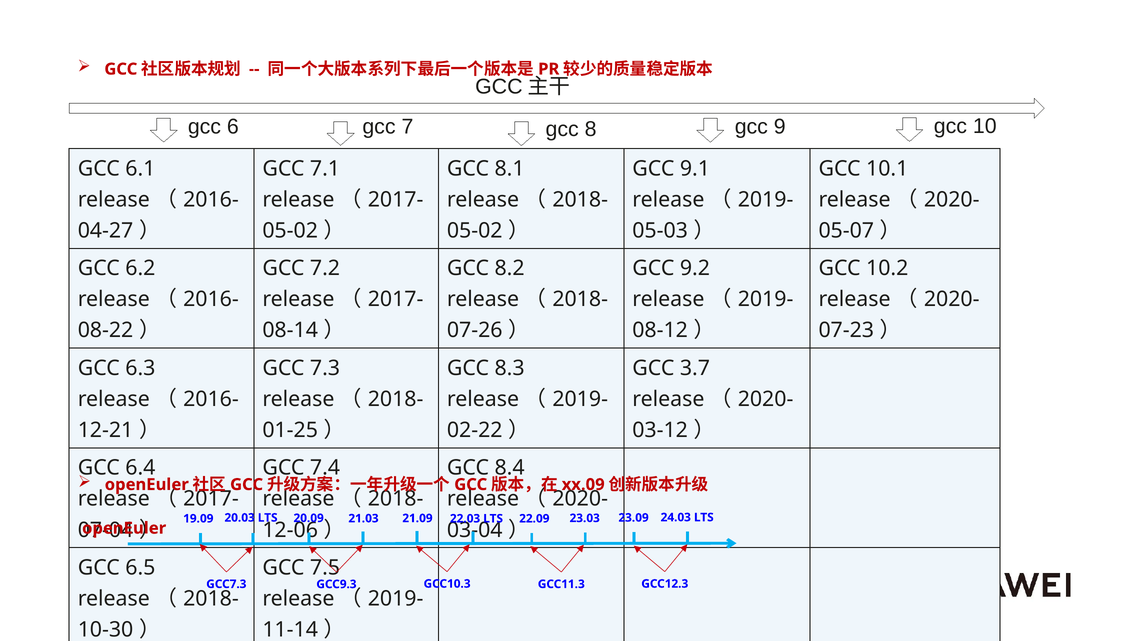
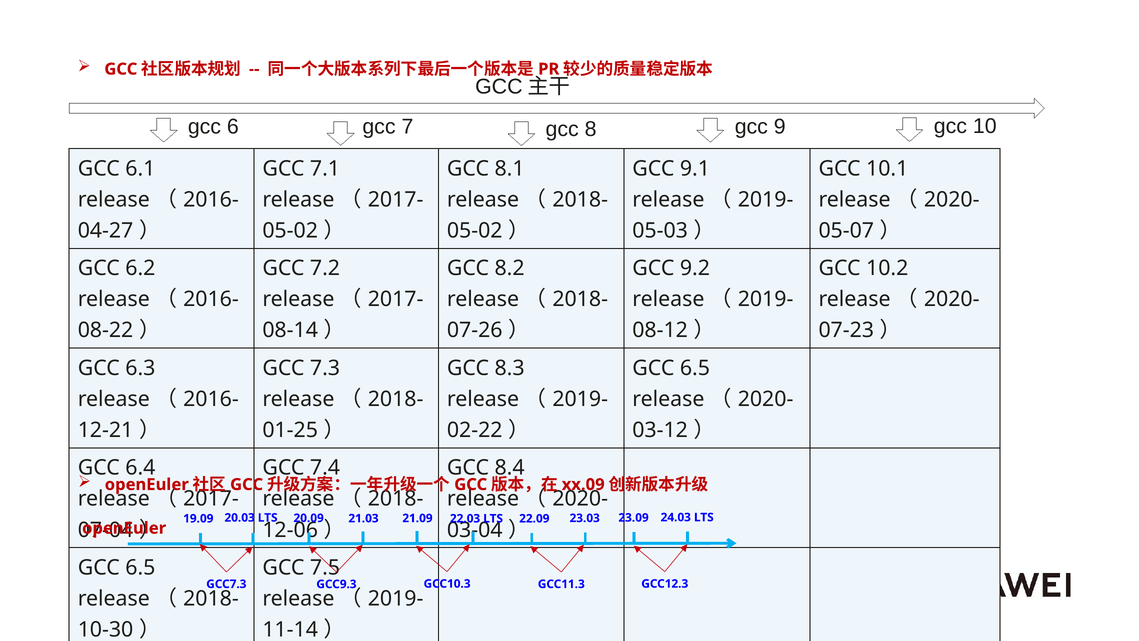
3.7 at (695, 368): 3.7 -> 6.5
